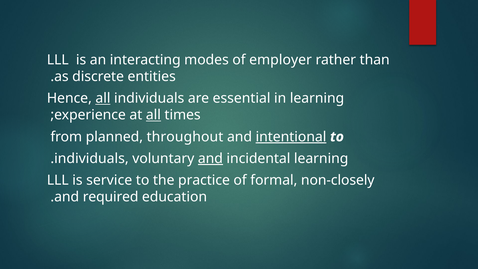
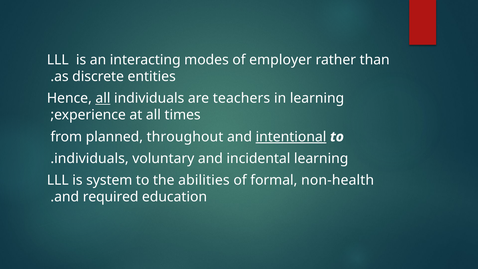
essential: essential -> teachers
all at (153, 115) underline: present -> none
and at (210, 158) underline: present -> none
service: service -> system
practice: practice -> abilities
non-closely: non-closely -> non-health
